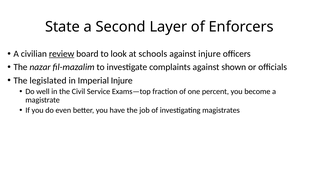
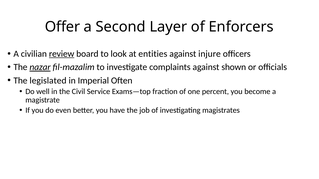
State: State -> Offer
schools: schools -> entities
nazar underline: none -> present
Imperial Injure: Injure -> Often
